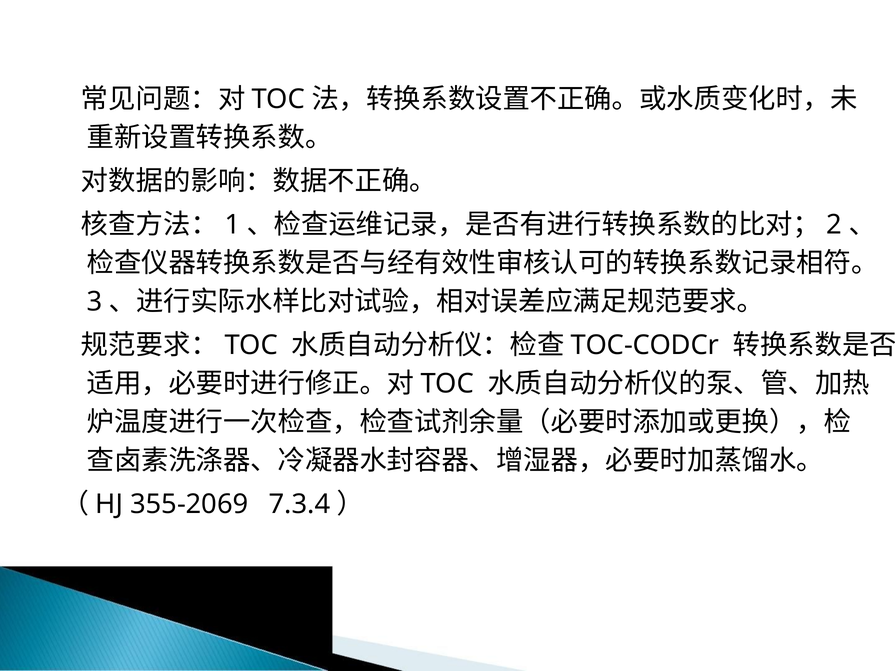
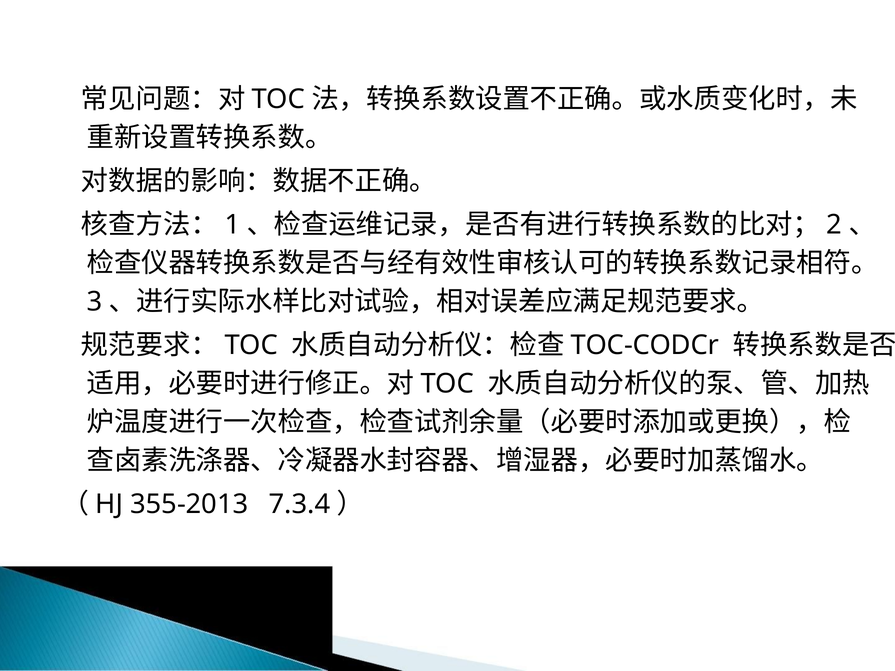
355-2069: 355-2069 -> 355-2013
